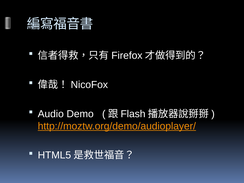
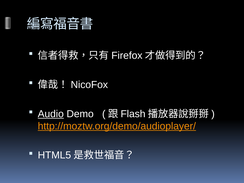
Audio underline: none -> present
